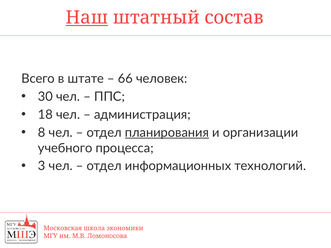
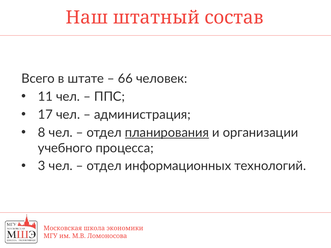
Наш underline: present -> none
30: 30 -> 11
18: 18 -> 17
